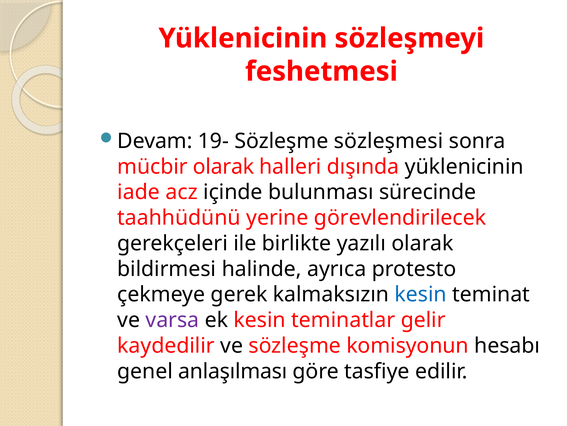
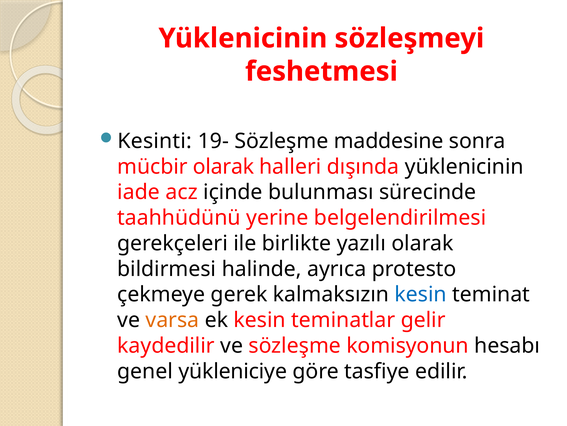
Devam: Devam -> Kesinti
sözleşmesi: sözleşmesi -> maddesine
görevlendirilecek: görevlendirilecek -> belgelendirilmesi
varsa colour: purple -> orange
anlaşılması: anlaşılması -> yükleniciye
